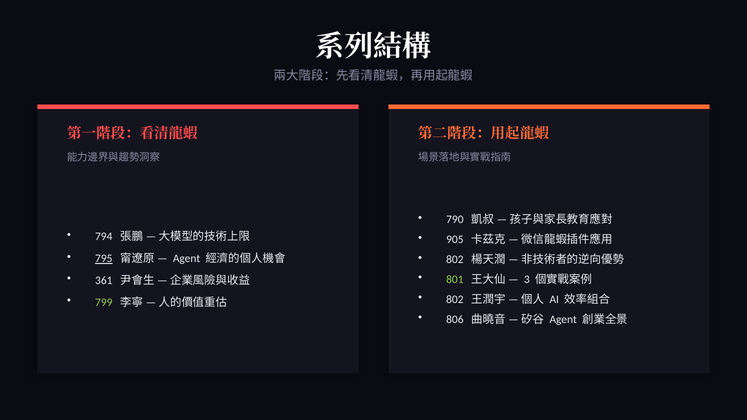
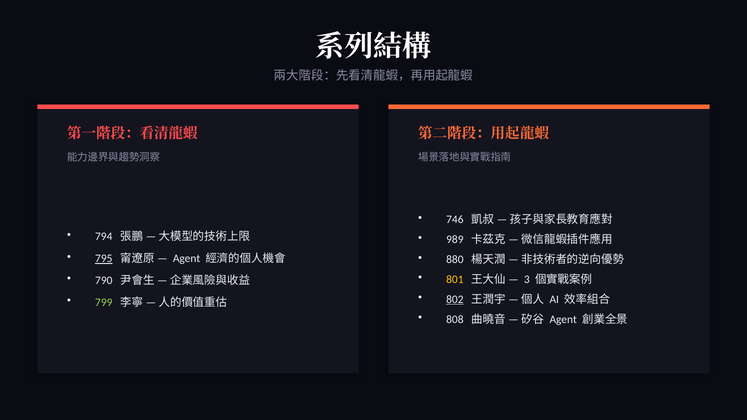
790: 790 -> 746
905: 905 -> 989
802 at (455, 260): 802 -> 880
801 colour: light green -> yellow
361: 361 -> 790
802 at (455, 300) underline: none -> present
806: 806 -> 808
